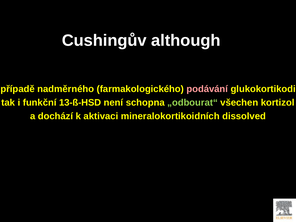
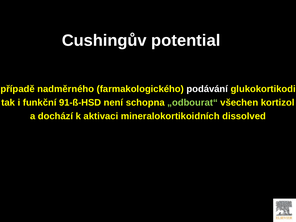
although: although -> potential
podávání colour: pink -> white
13-ß-HSD: 13-ß-HSD -> 91-ß-HSD
